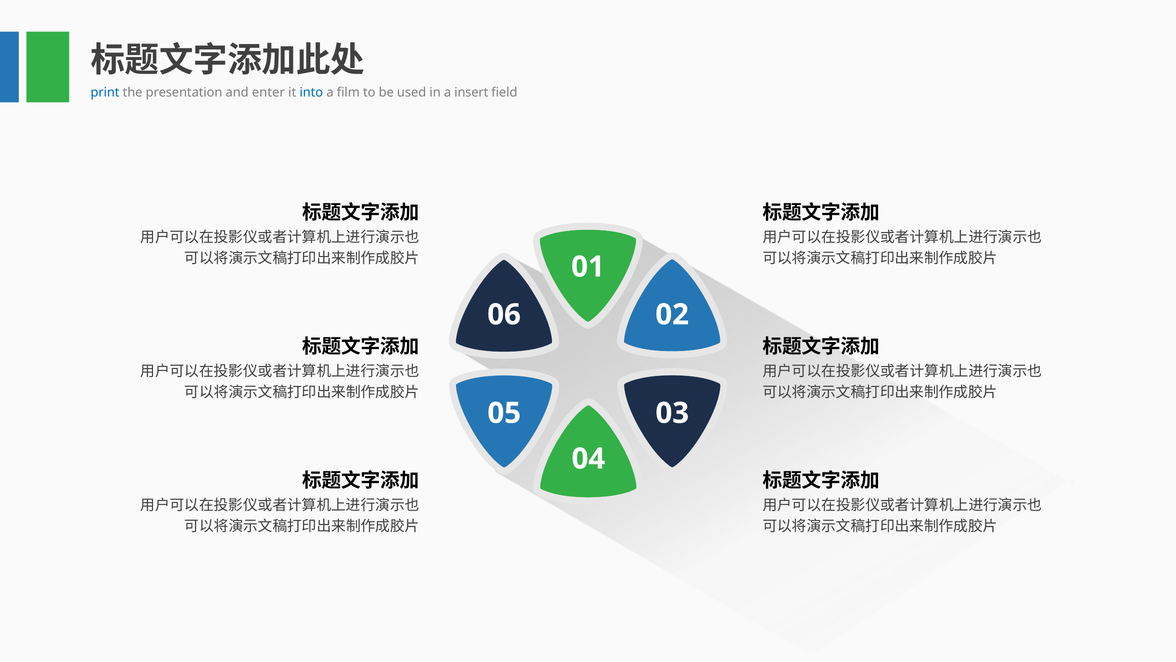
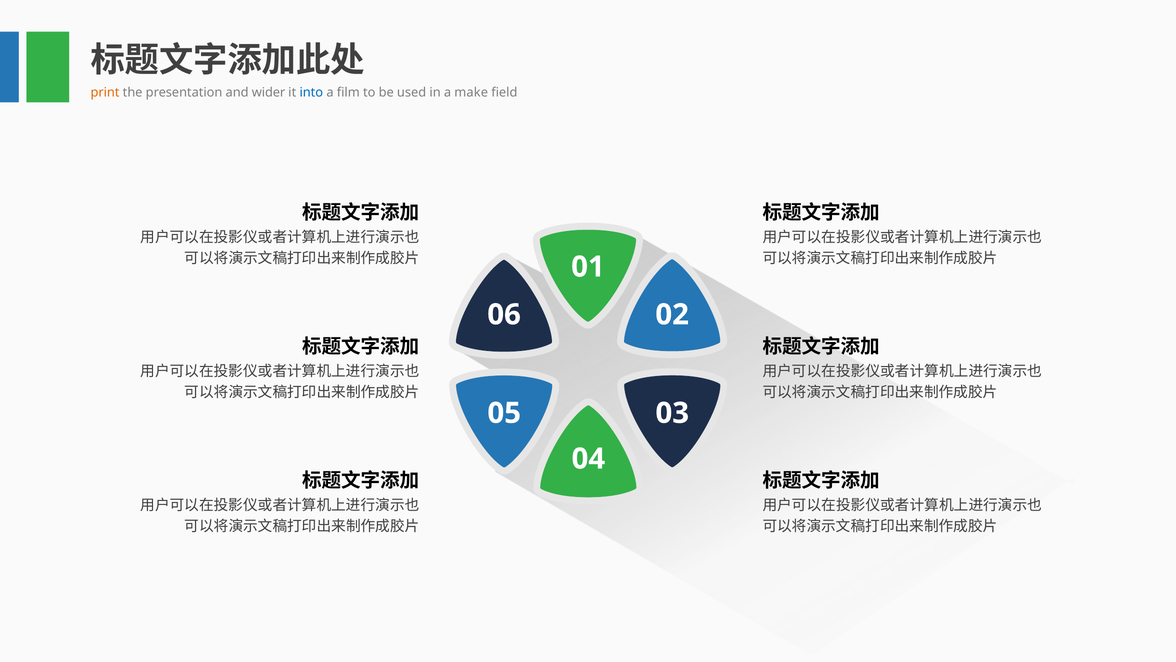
print colour: blue -> orange
enter: enter -> wider
insert: insert -> make
